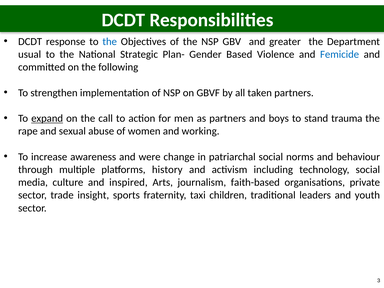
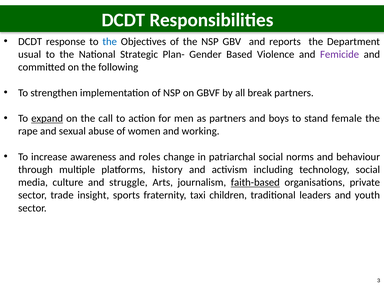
greater: greater -> reports
Femicide colour: blue -> purple
taken: taken -> break
trauma: trauma -> female
were: were -> roles
inspired: inspired -> struggle
faith-based underline: none -> present
